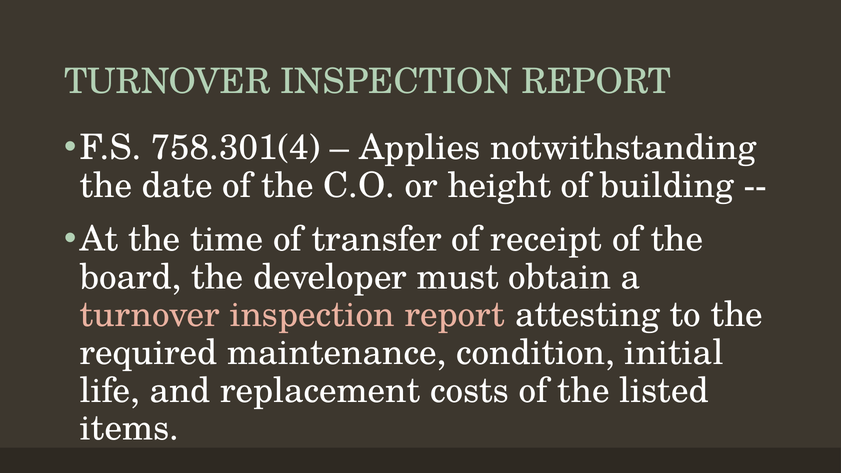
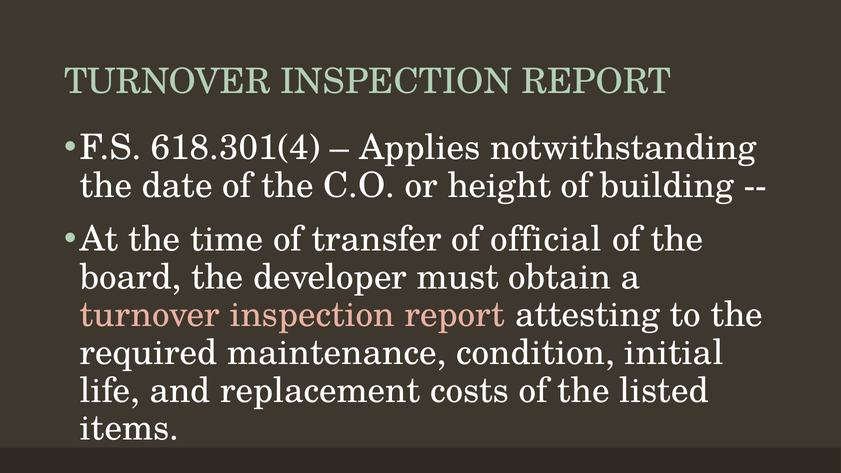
758.301(4: 758.301(4 -> 618.301(4
receipt: receipt -> official
